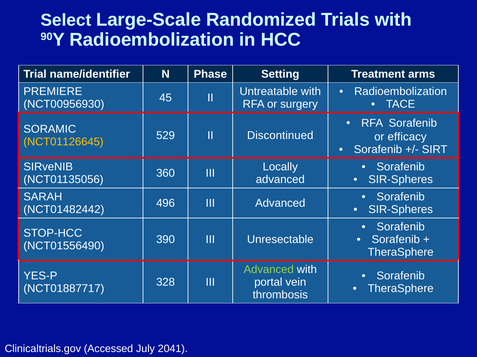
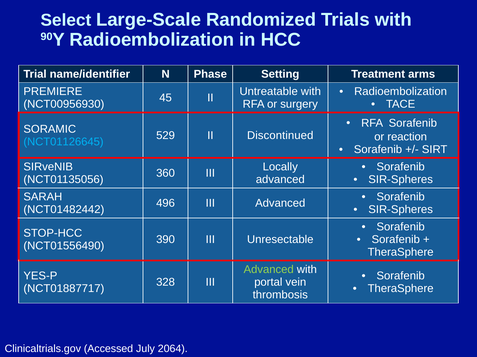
efficacy: efficacy -> reaction
NCT01126645 colour: yellow -> light blue
2041: 2041 -> 2064
